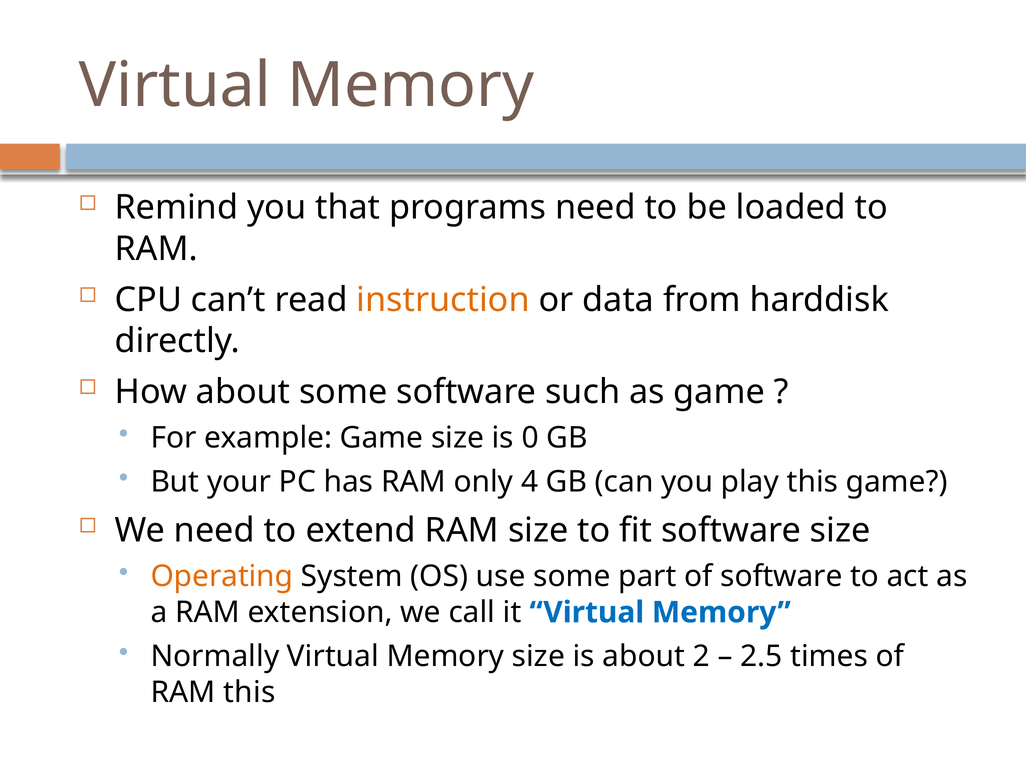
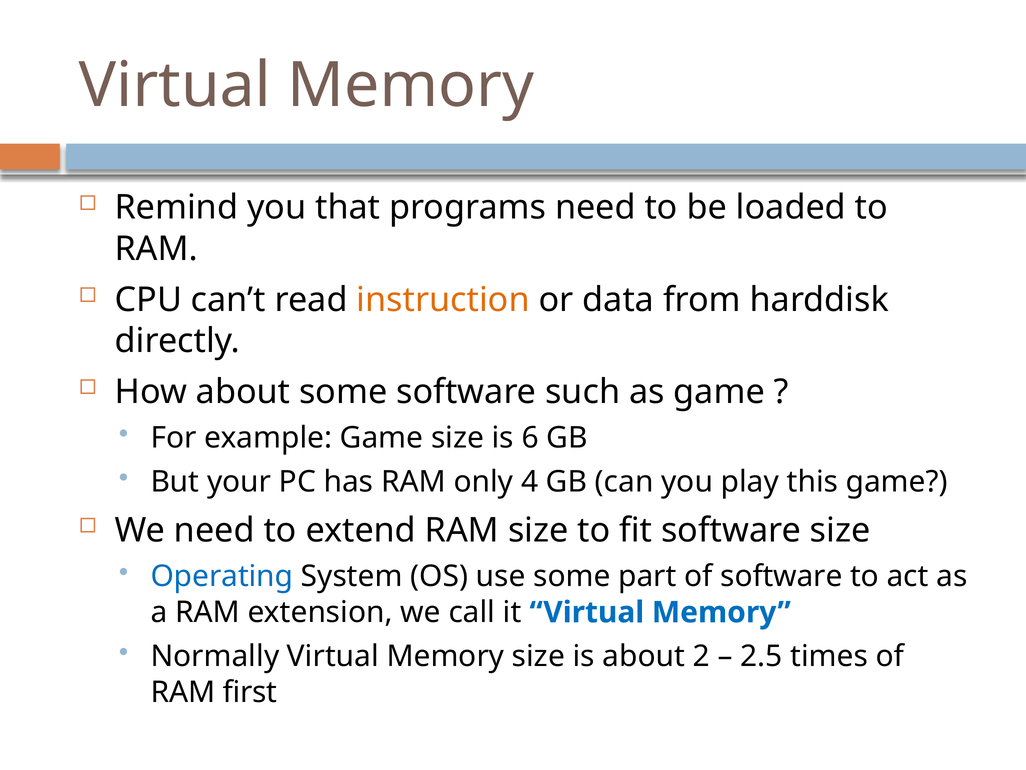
0: 0 -> 6
Operating colour: orange -> blue
RAM this: this -> first
